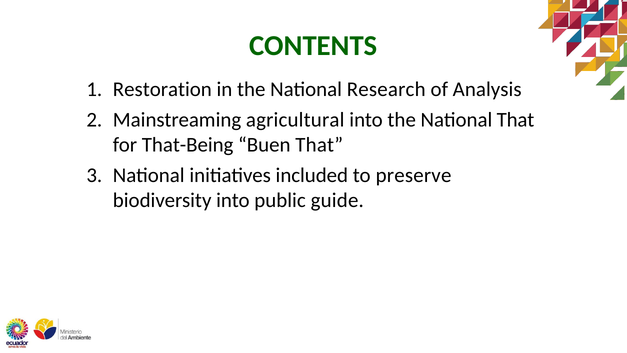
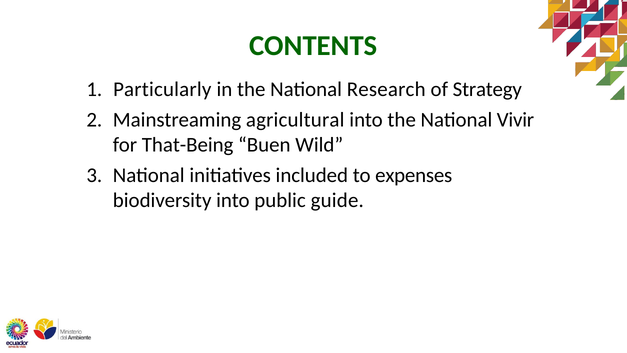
Restoration: Restoration -> Particularly
Analysis: Analysis -> Strategy
National That: That -> Vivir
Buen That: That -> Wild
preserve: preserve -> expenses
